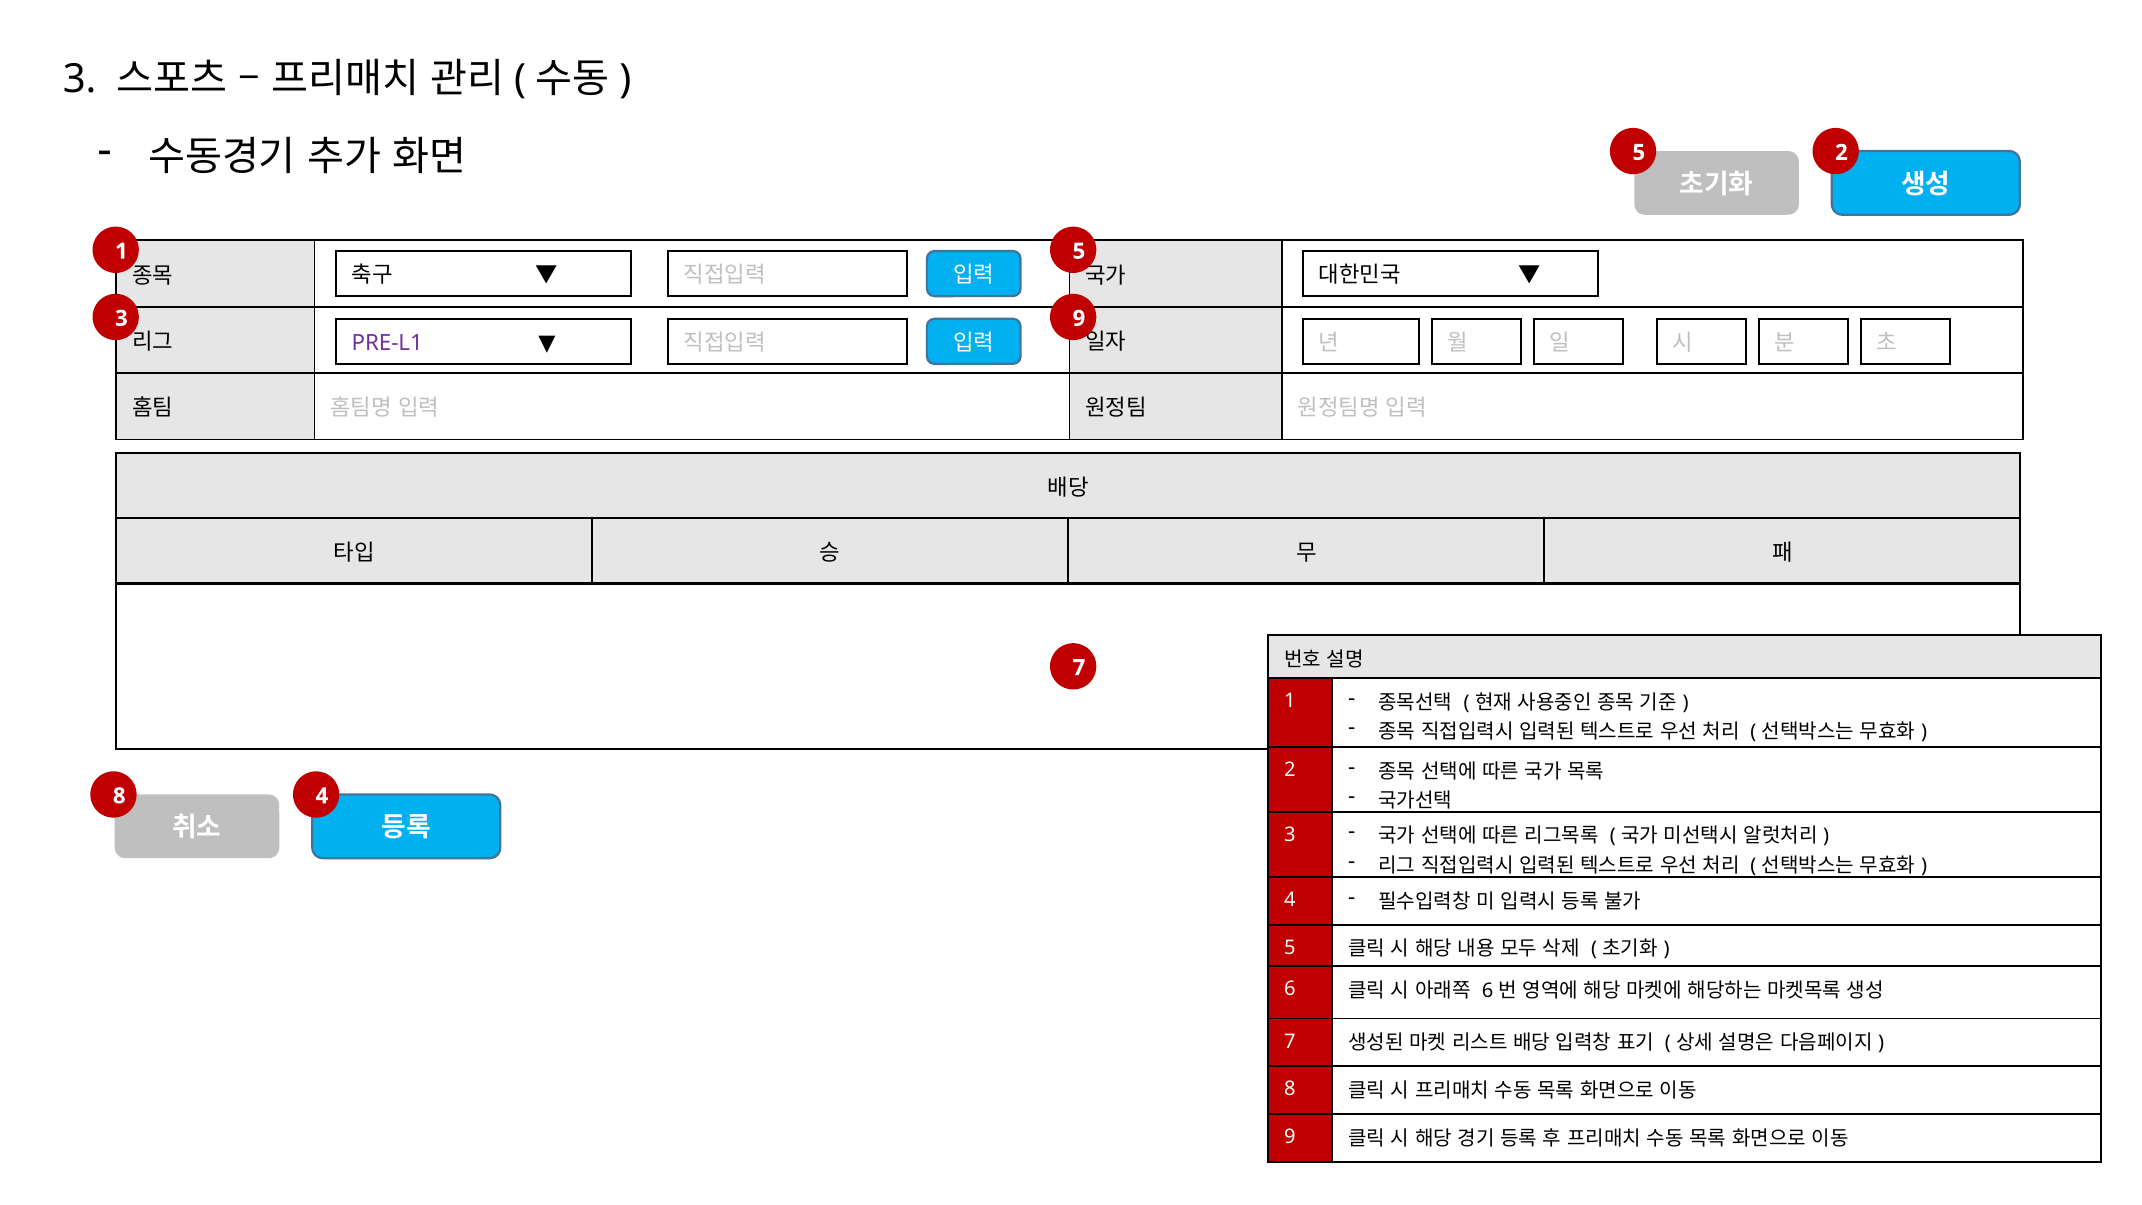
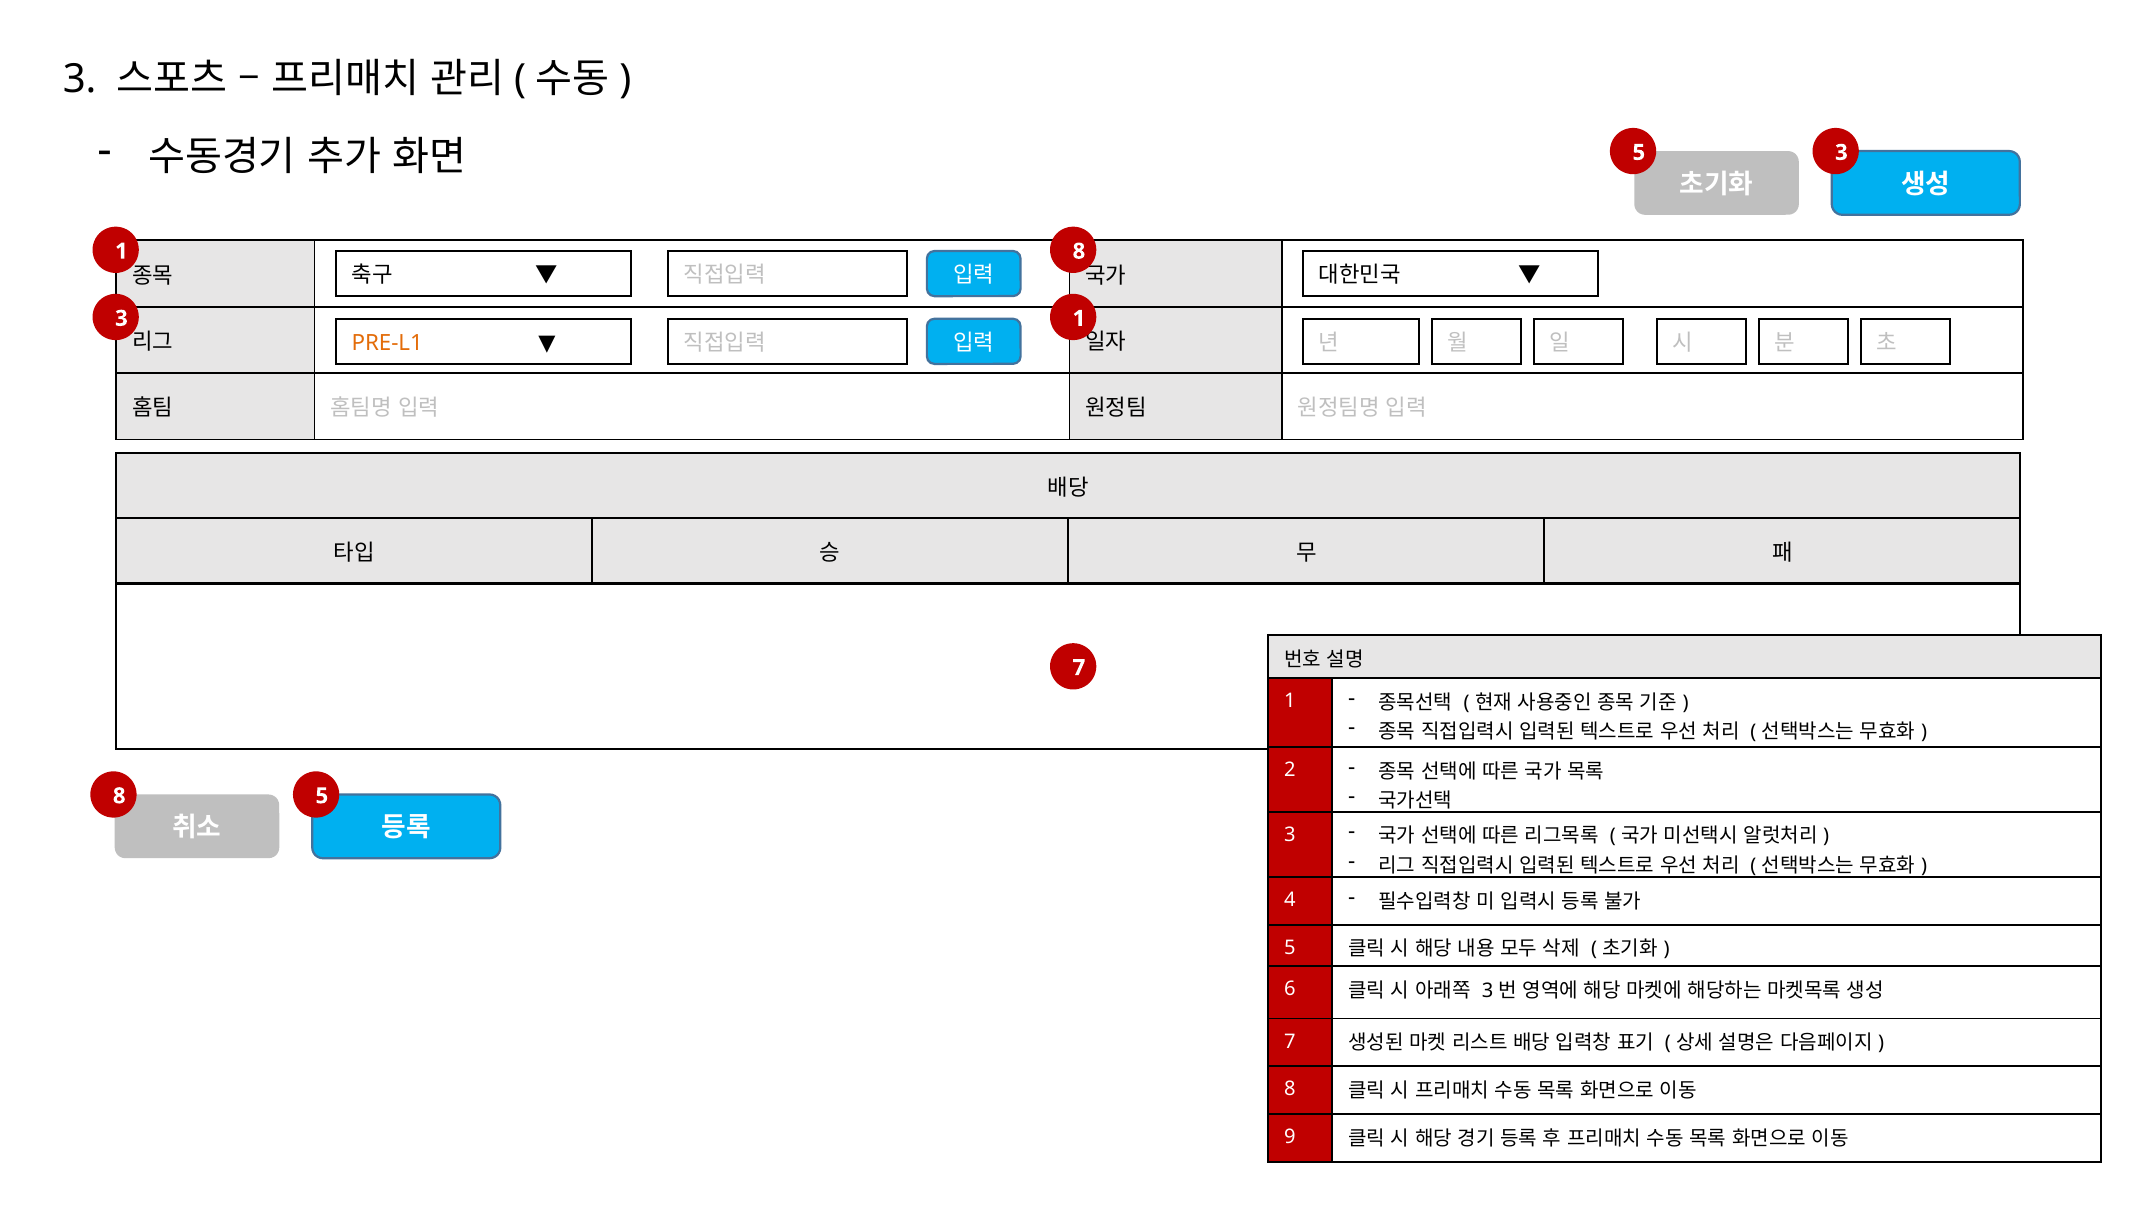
5 2: 2 -> 3
1 5: 5 -> 8
3 9: 9 -> 1
PRE-L1 colour: purple -> orange
8 4: 4 -> 5
6 at (1488, 990): 6 -> 3
